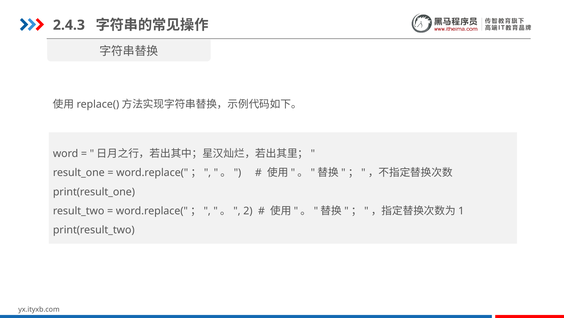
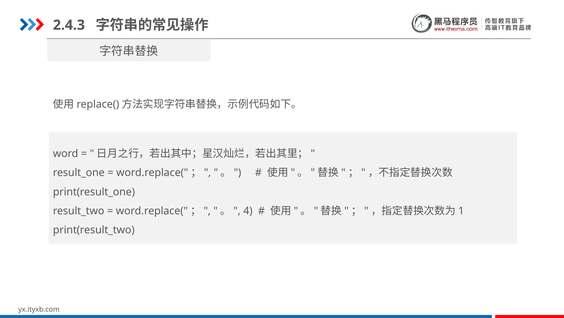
2: 2 -> 4
